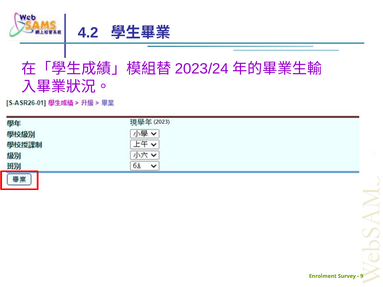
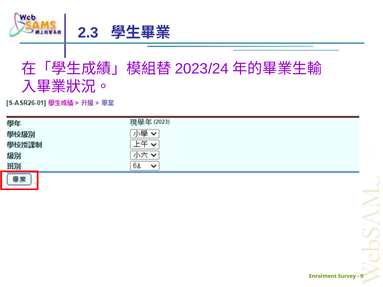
4.2: 4.2 -> 2.3
